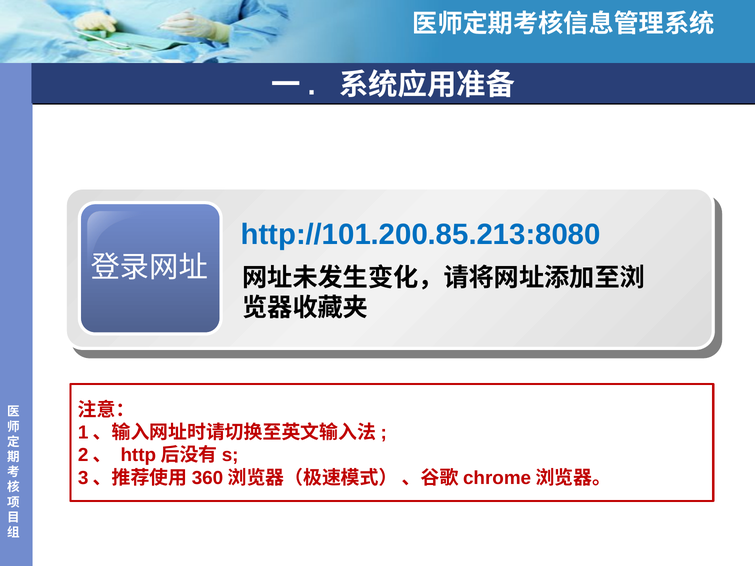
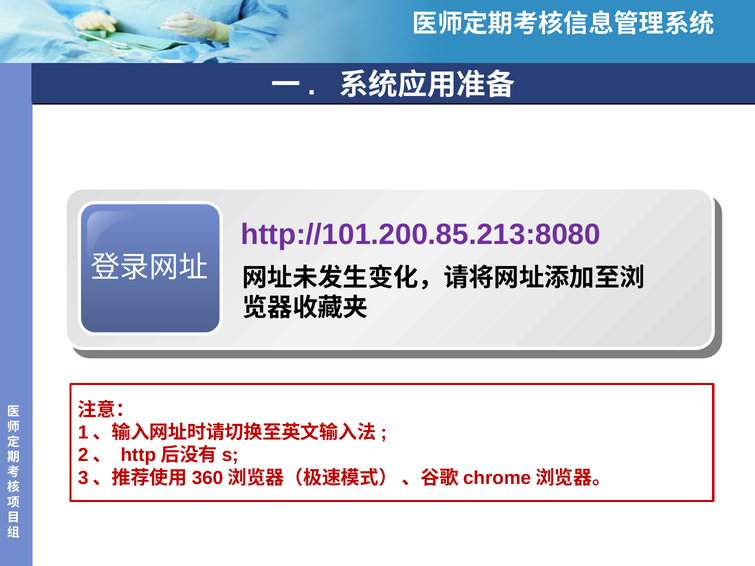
http://101.200.85.213:8080 colour: blue -> purple
